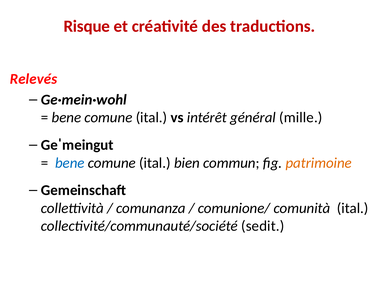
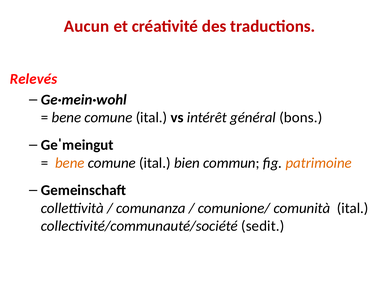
Risque: Risque -> Aucun
mille: mille -> bons
bene at (70, 163) colour: blue -> orange
